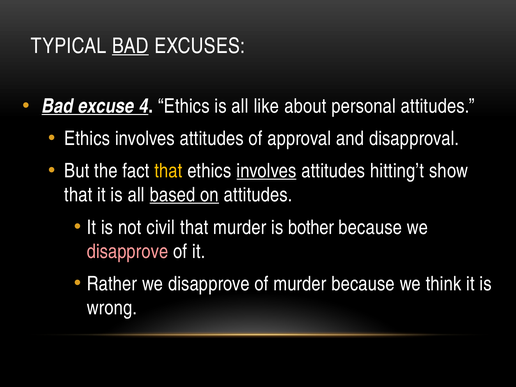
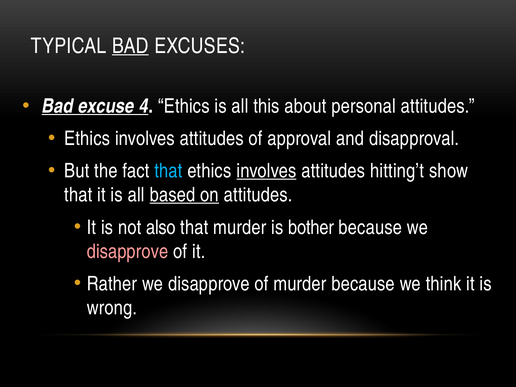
like: like -> this
that at (168, 171) colour: yellow -> light blue
civil: civil -> also
